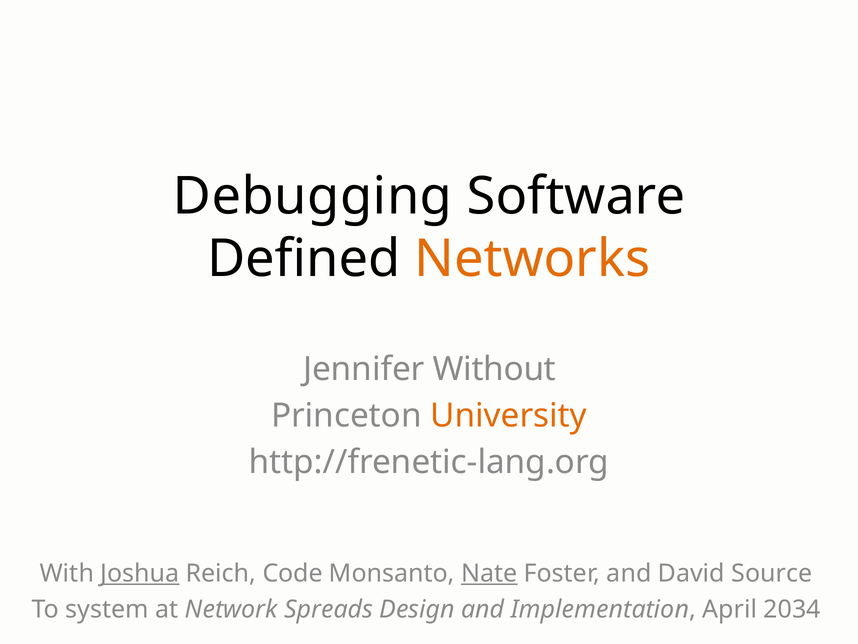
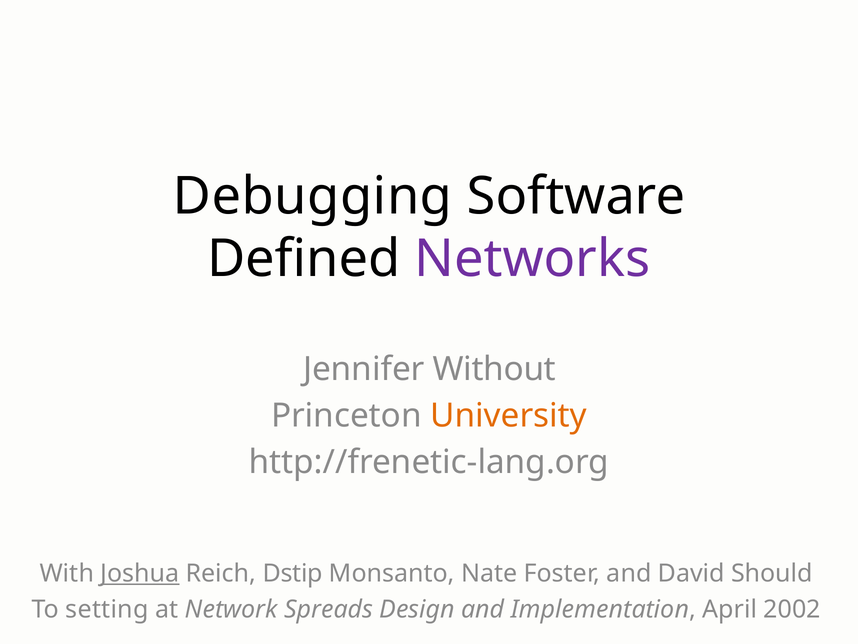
Networks colour: orange -> purple
Code: Code -> Dstip
Nate underline: present -> none
Source: Source -> Should
system: system -> setting
2034: 2034 -> 2002
